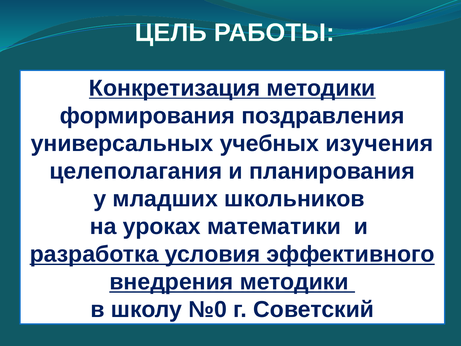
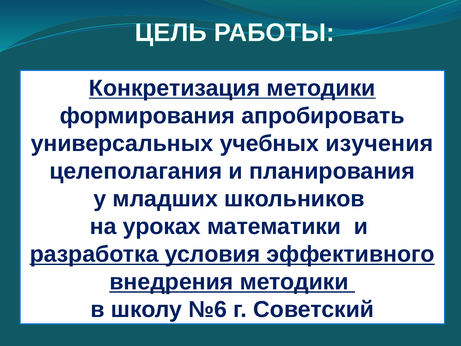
поздравления: поздравления -> апробировать
№0: №0 -> №6
